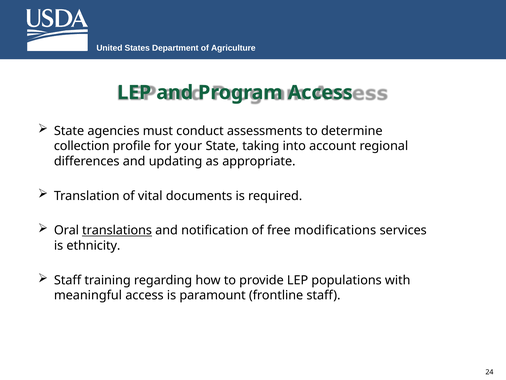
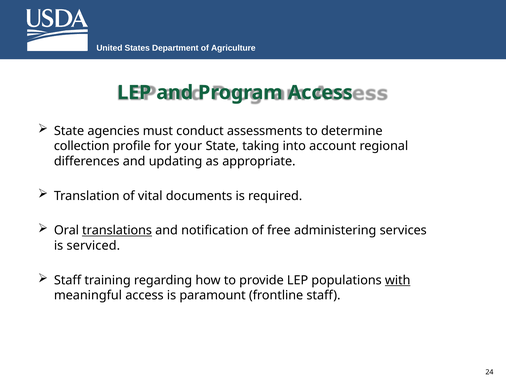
modifications: modifications -> administering
ethnicity: ethnicity -> serviced
with underline: none -> present
